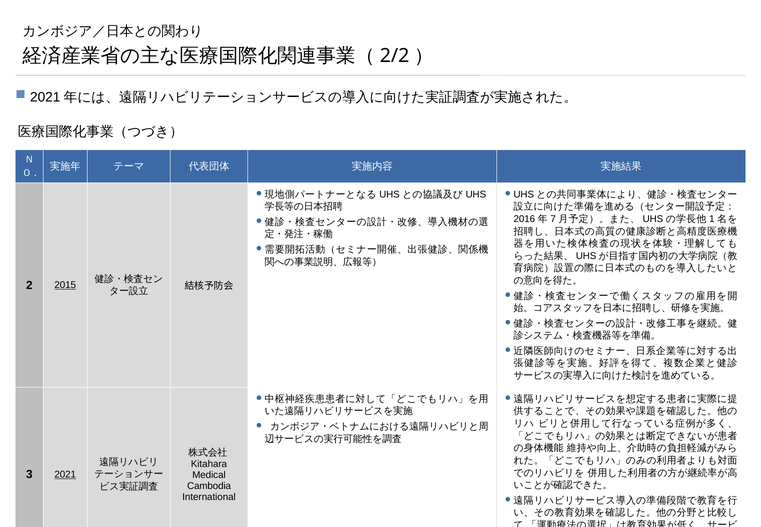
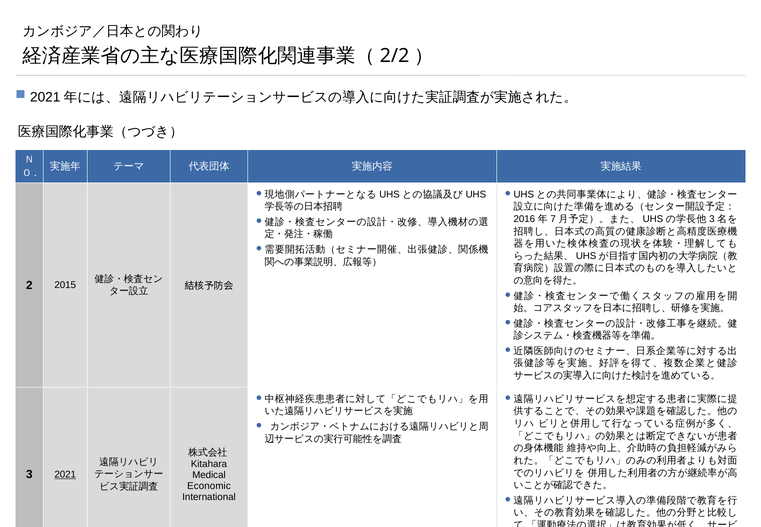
1 at (712, 219): 1 -> 3
2015 underline: present -> none
Cambodia: Cambodia -> Economic
